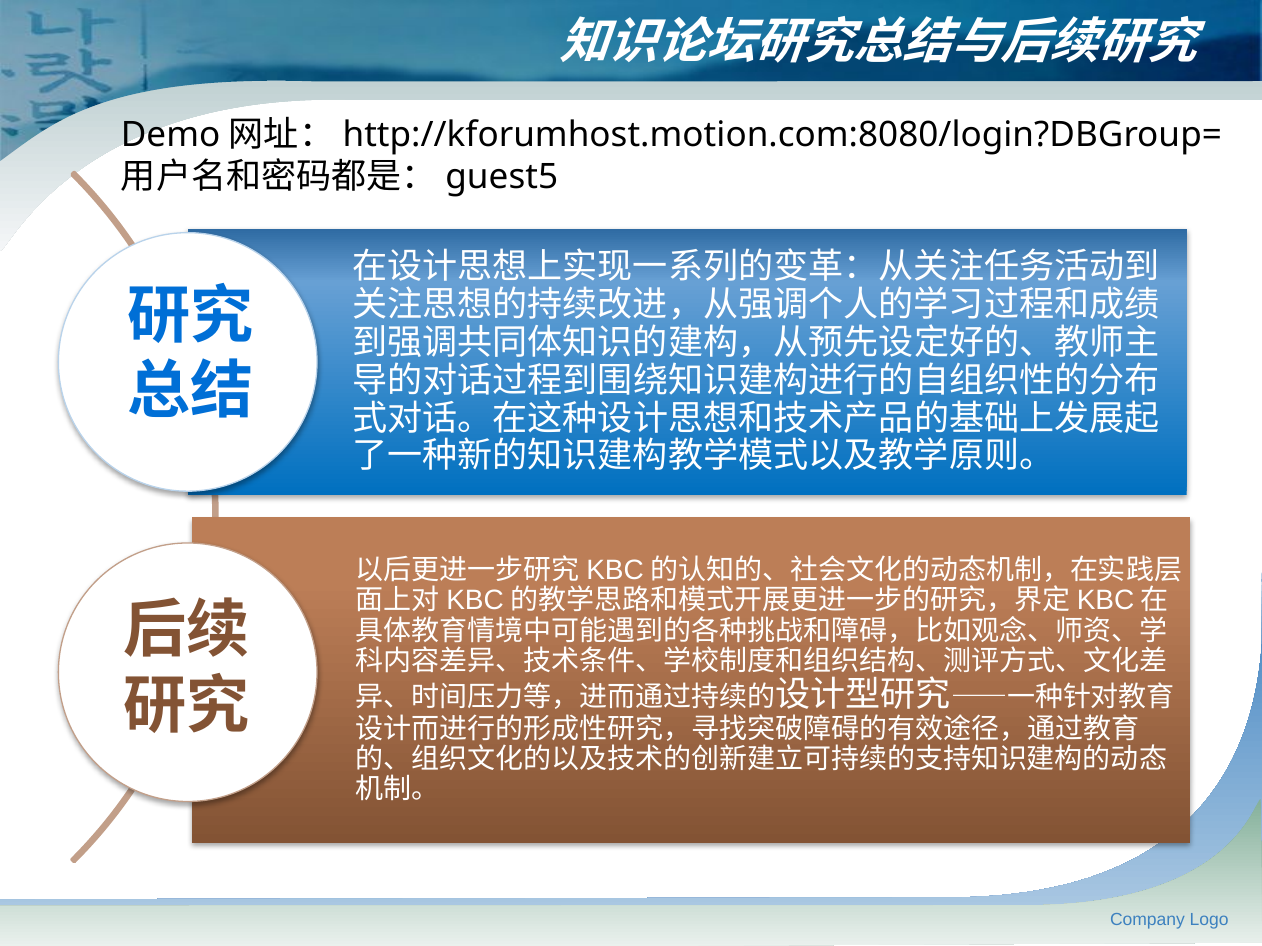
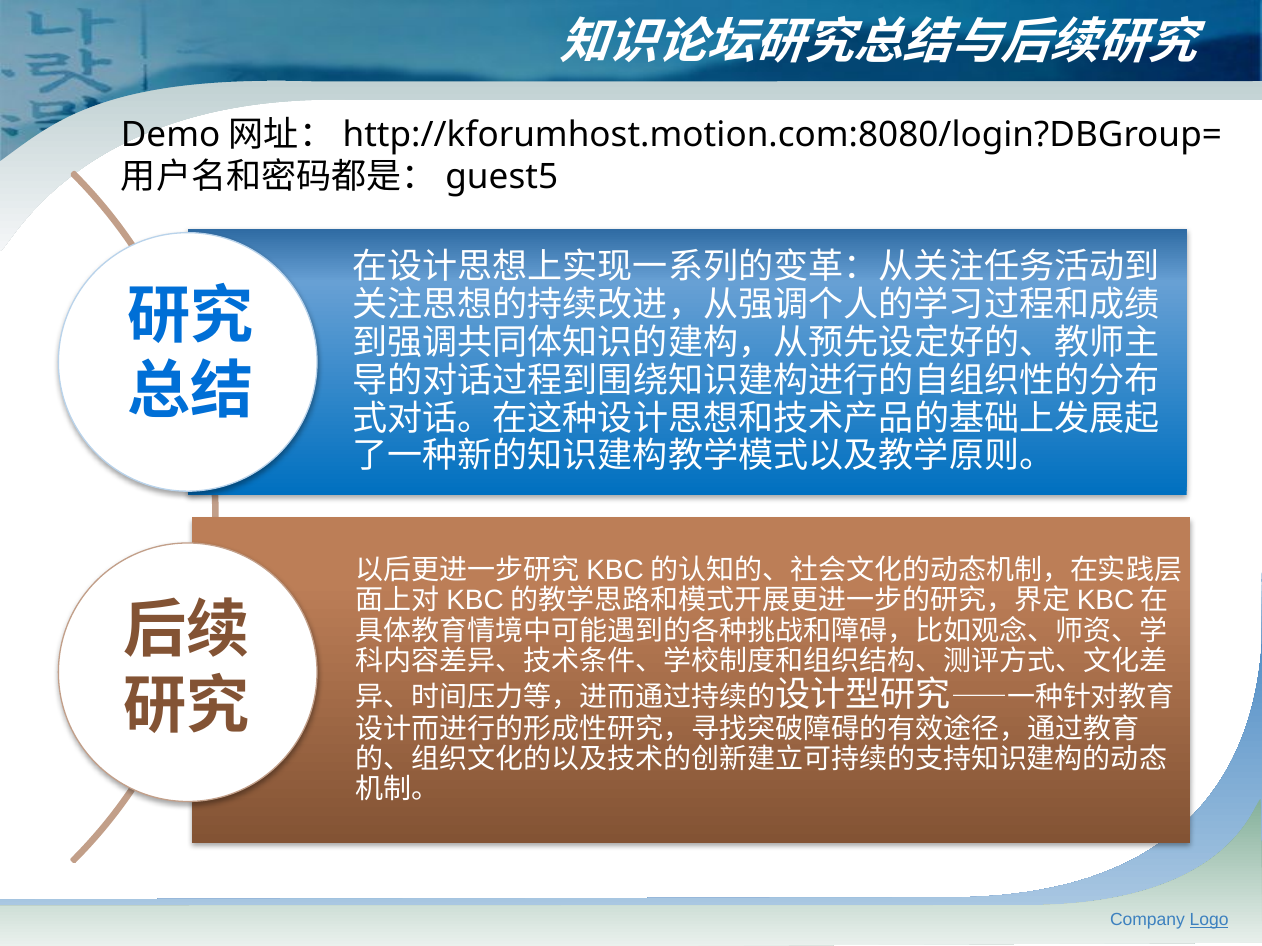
Logo underline: none -> present
